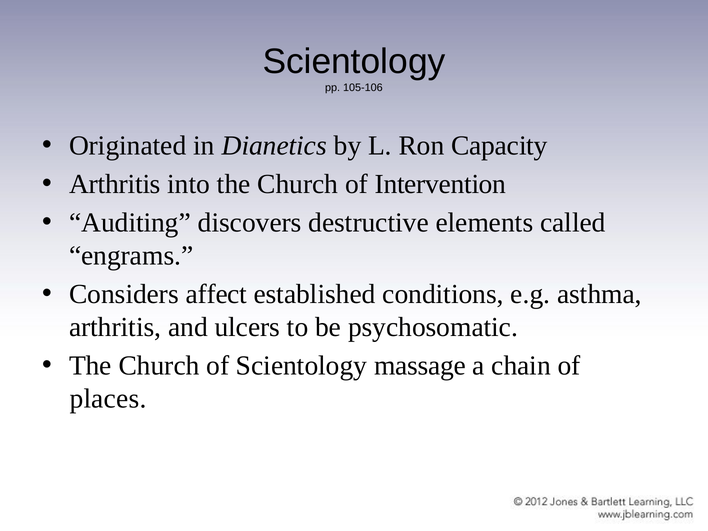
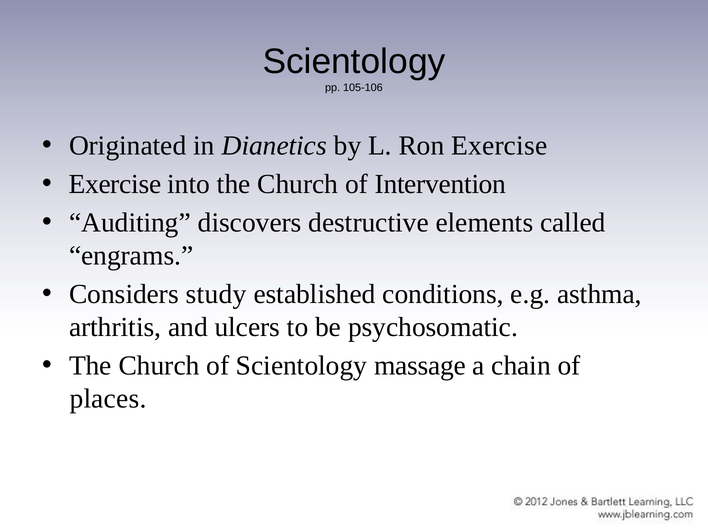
Ron Capacity: Capacity -> Exercise
Arthritis at (115, 184): Arthritis -> Exercise
affect: affect -> study
